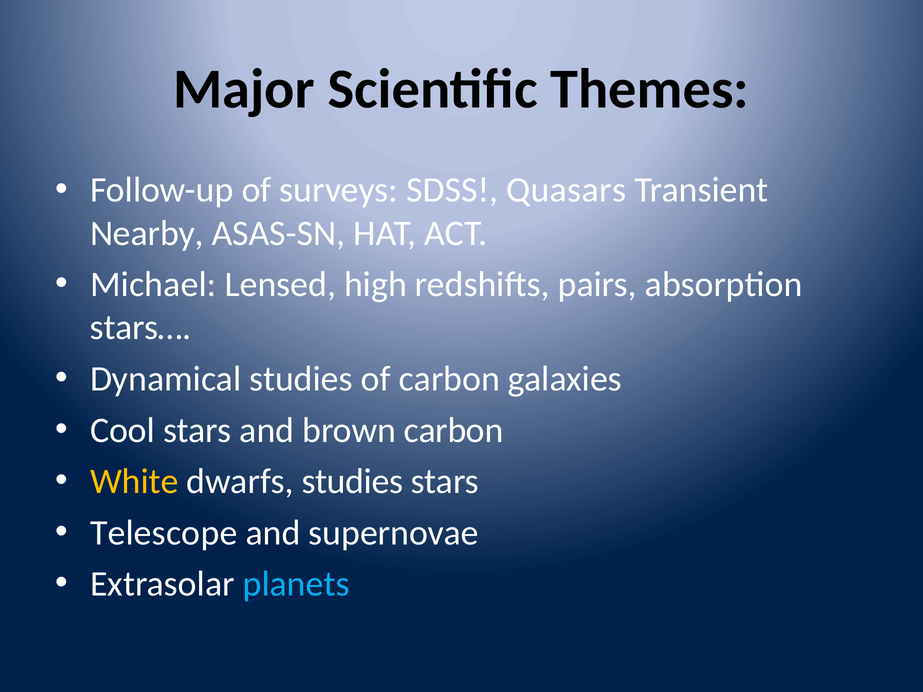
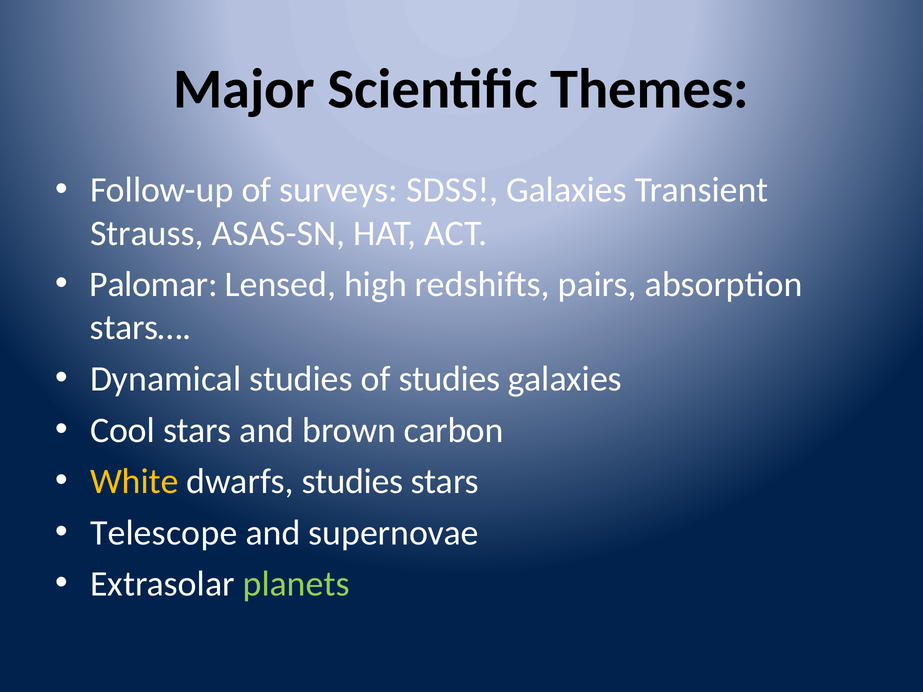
SDSS Quasars: Quasars -> Galaxies
Nearby: Nearby -> Strauss
Michael: Michael -> Palomar
of carbon: carbon -> studies
planets colour: light blue -> light green
